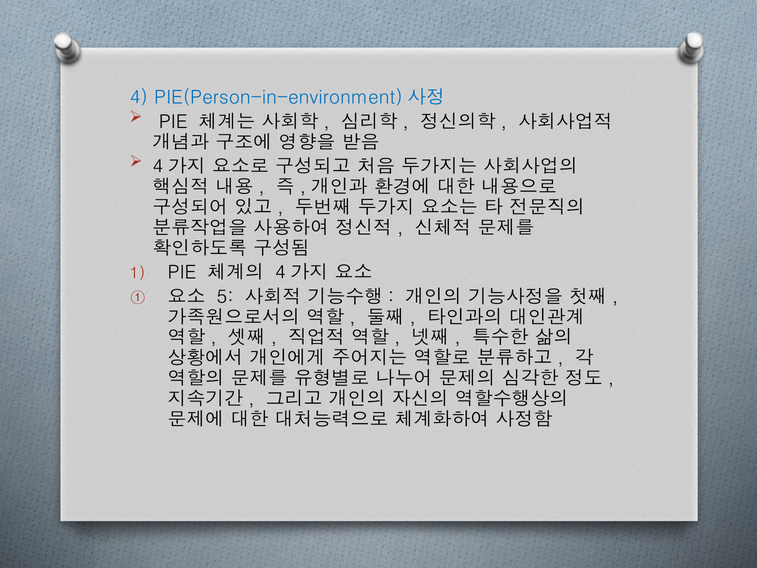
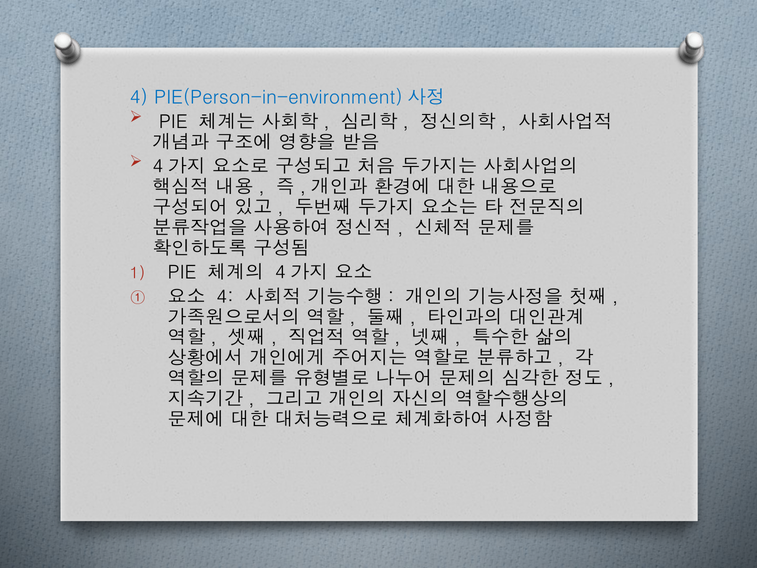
5 at (225, 297): 5 -> 4
